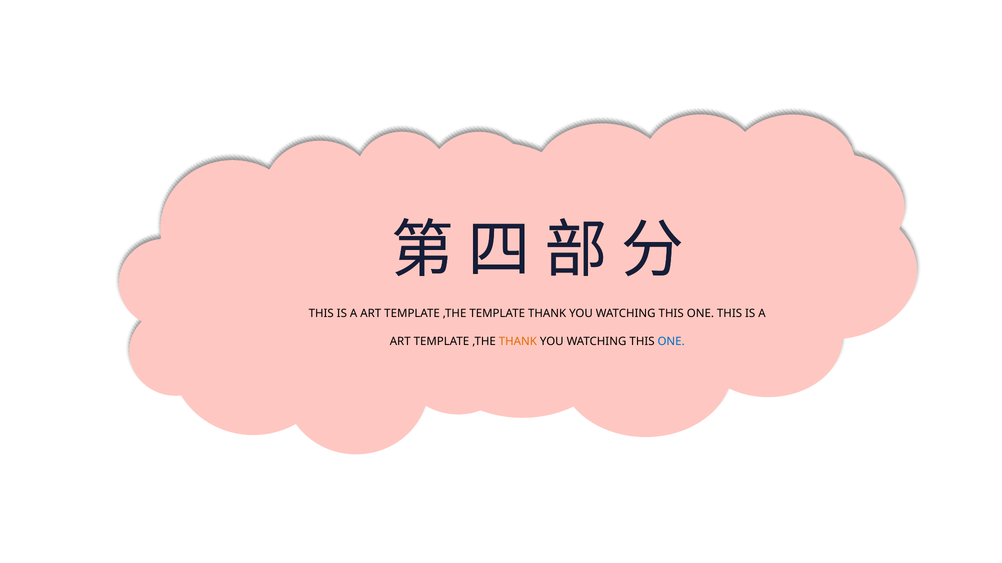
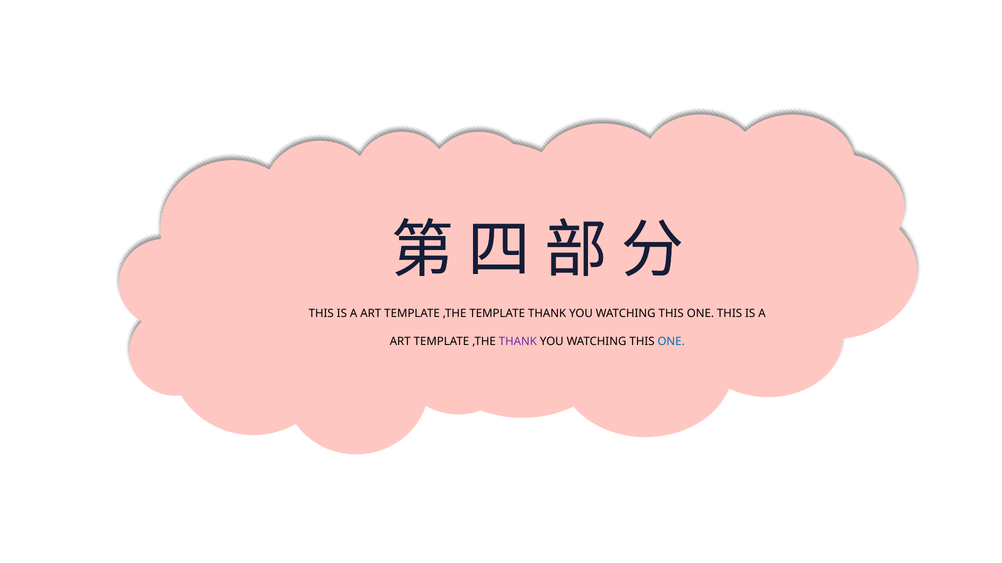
THANK at (518, 342) colour: orange -> purple
